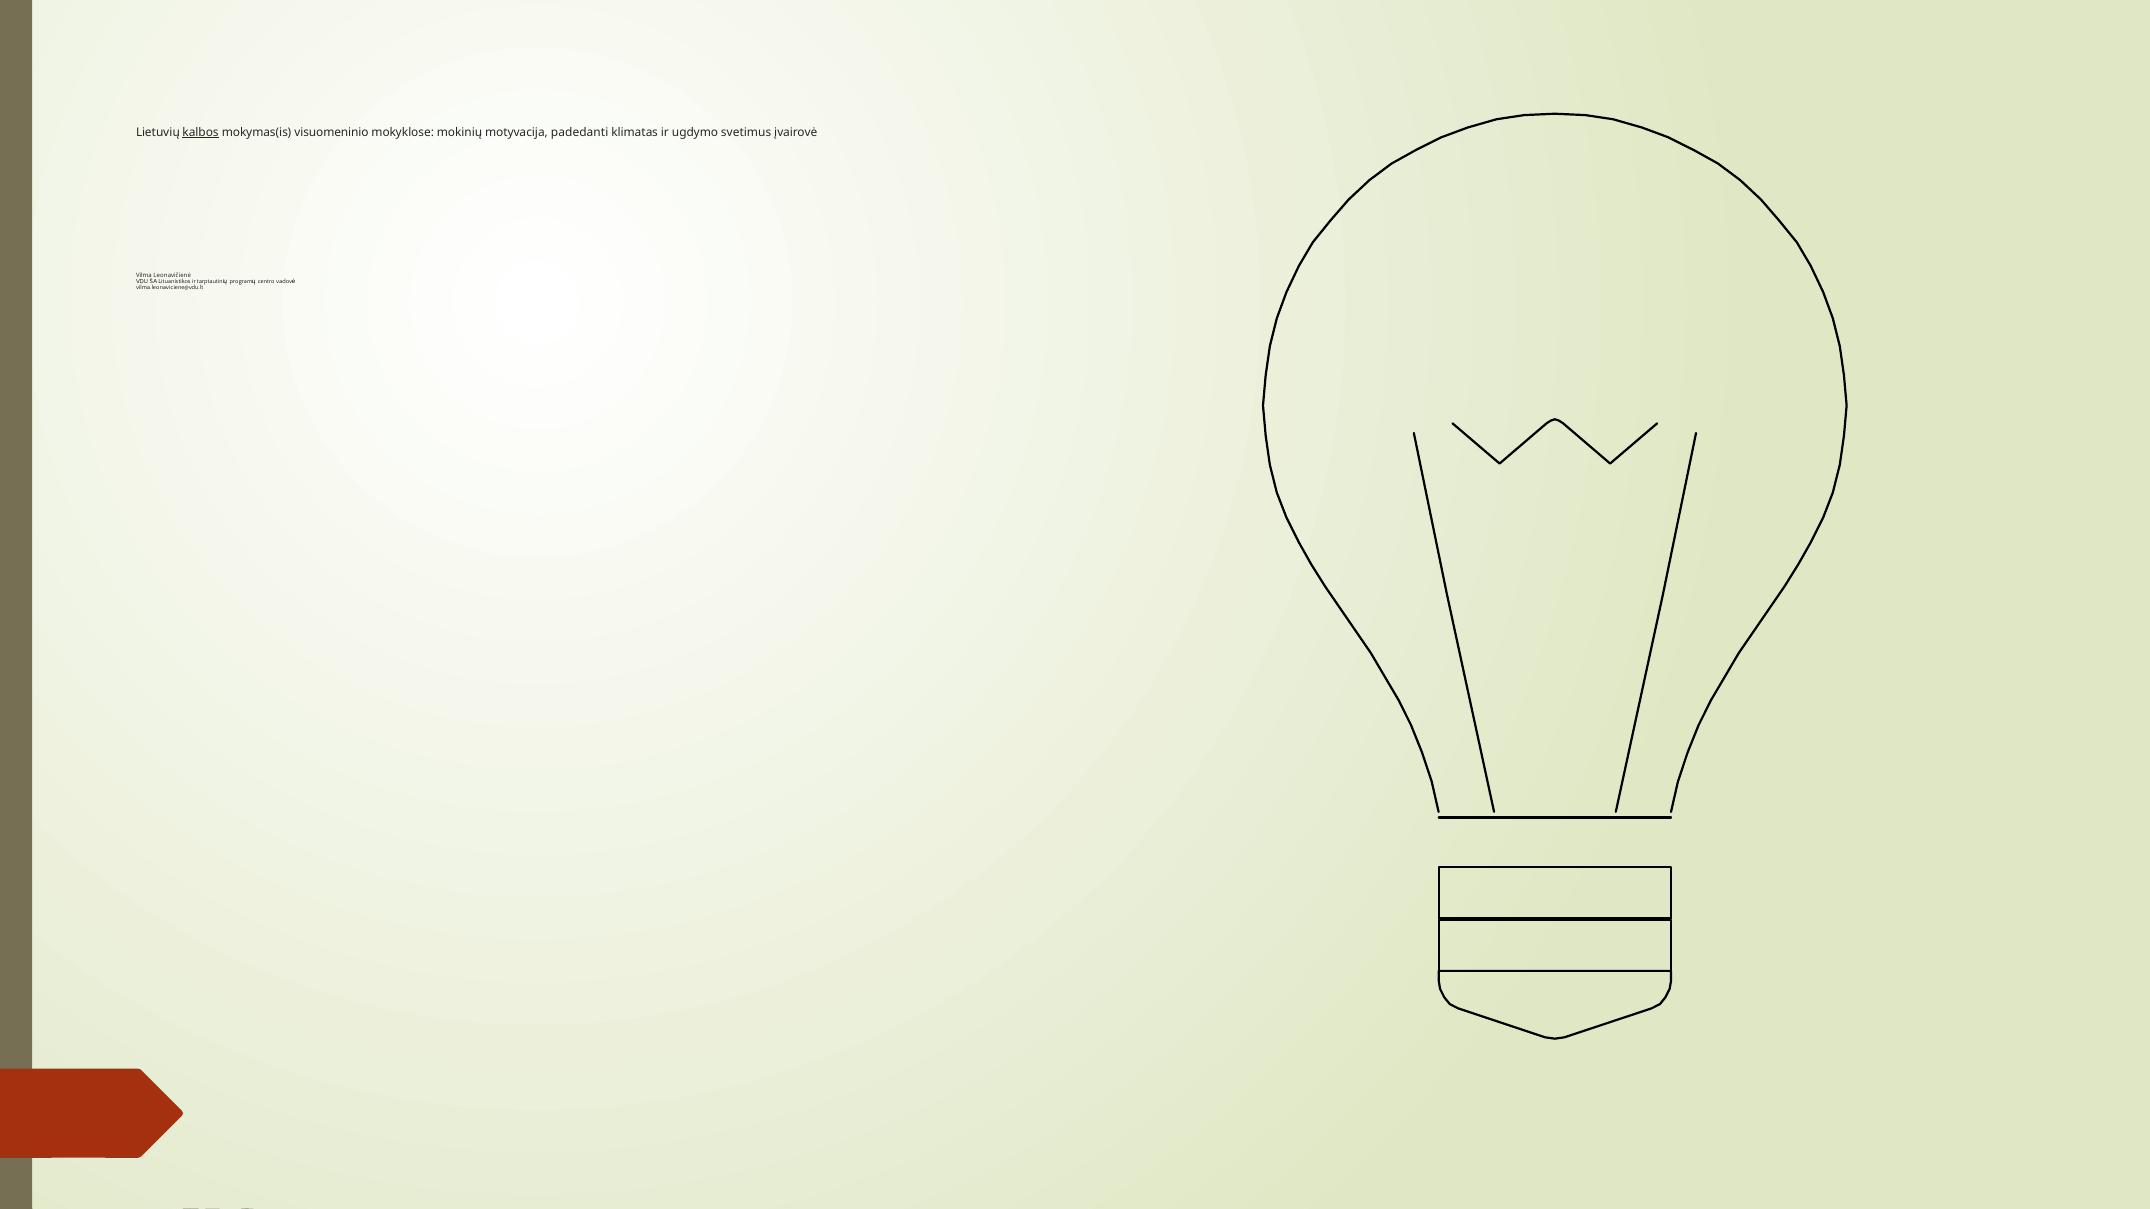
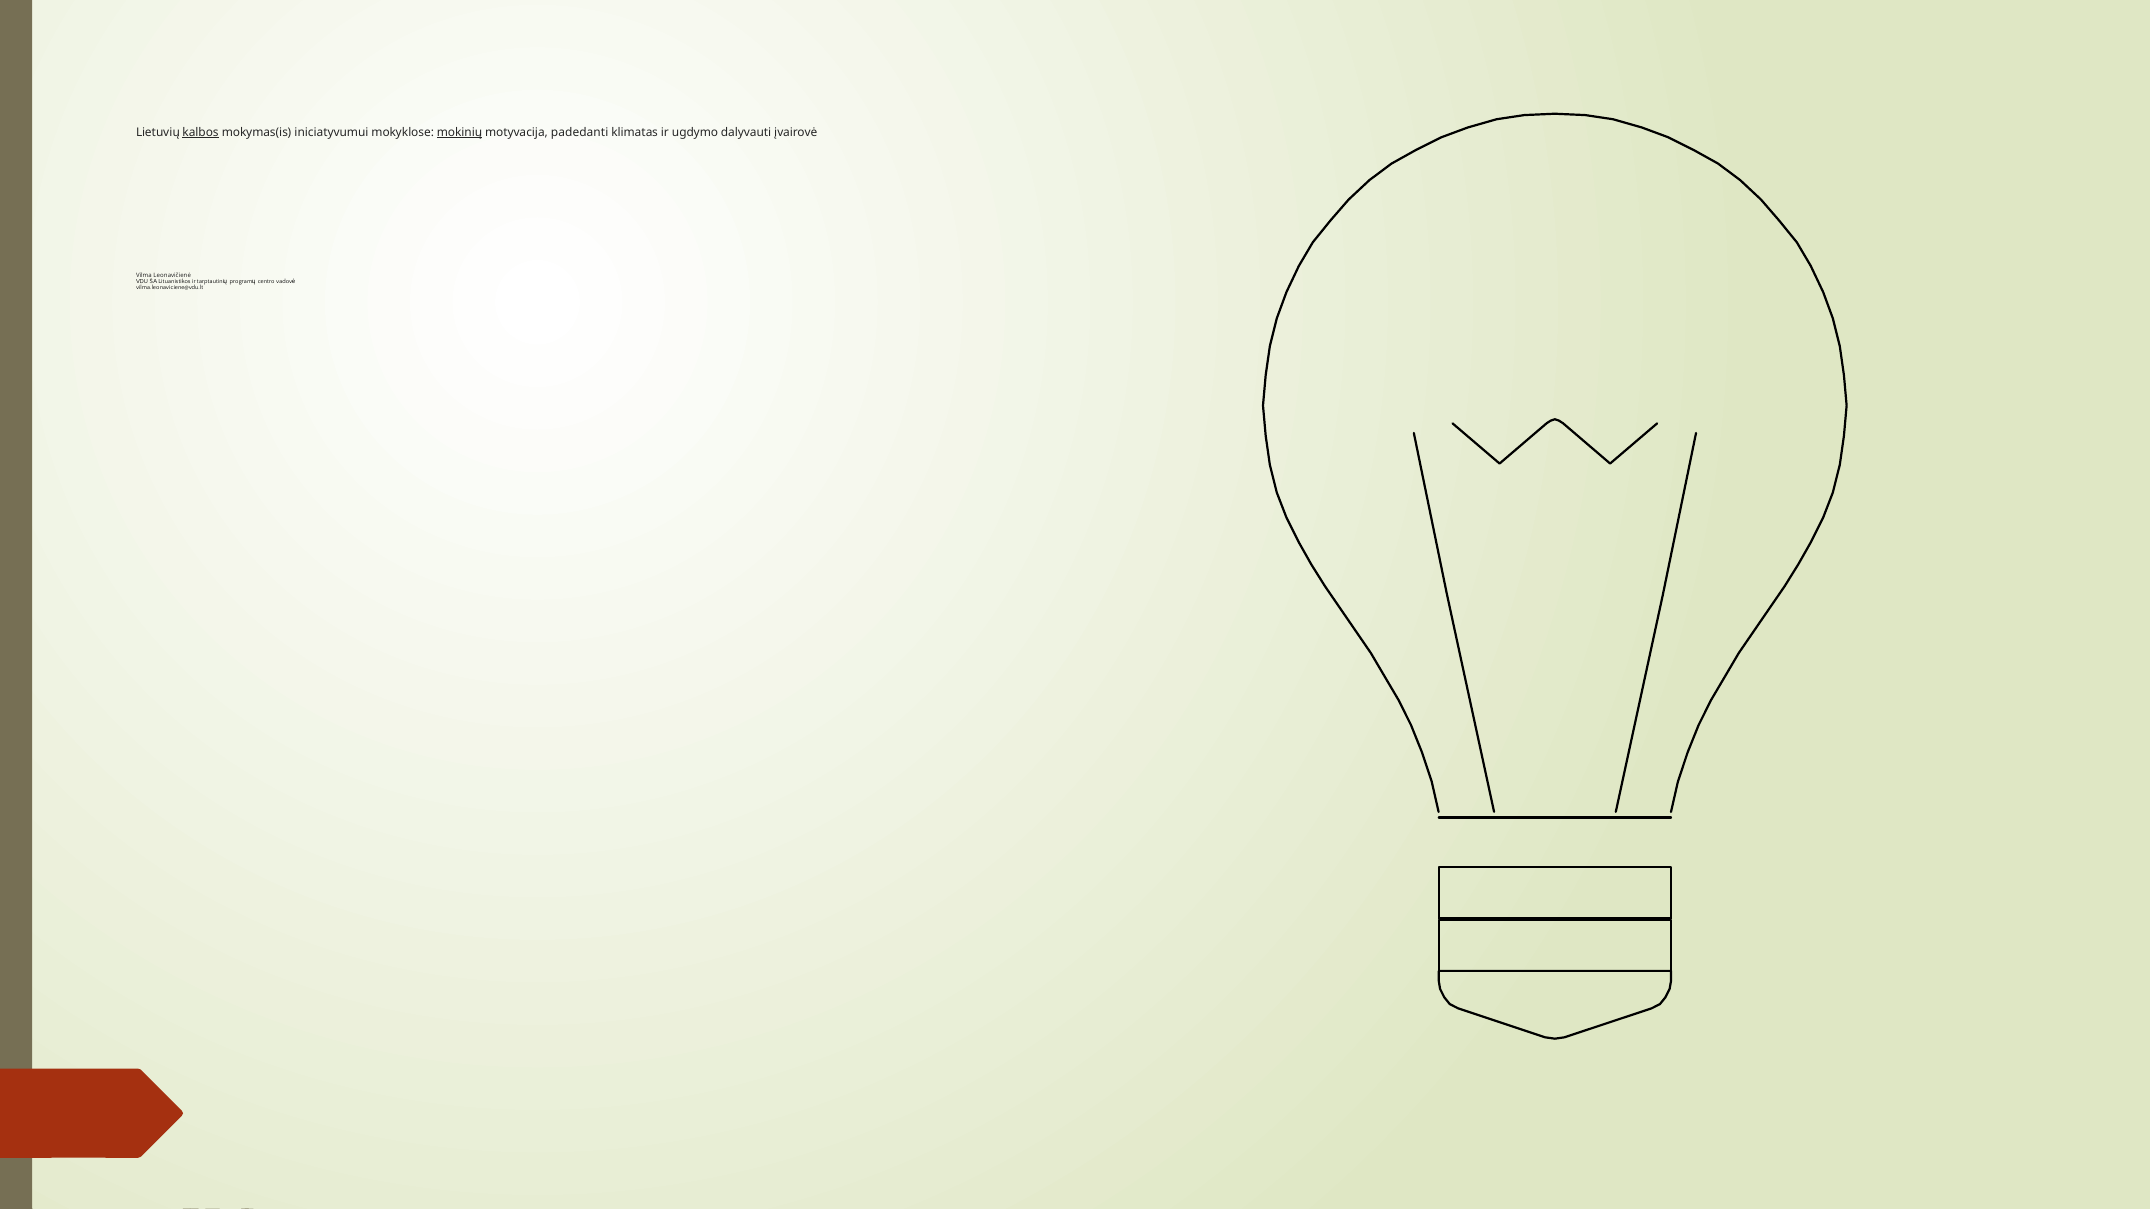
visuomeninio: visuomeninio -> iniciatyvumui
mokinių underline: none -> present
svetimus: svetimus -> dalyvauti
